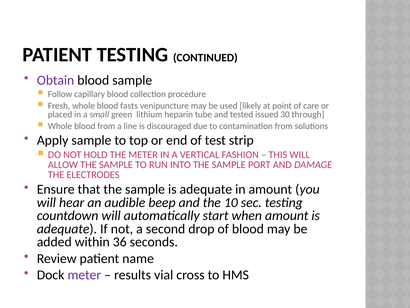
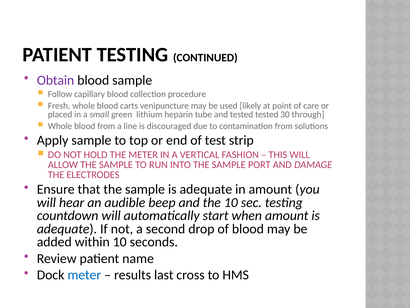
fasts: fasts -> carts
tested issued: issued -> tested
within 36: 36 -> 10
meter at (84, 275) colour: purple -> blue
vial: vial -> last
